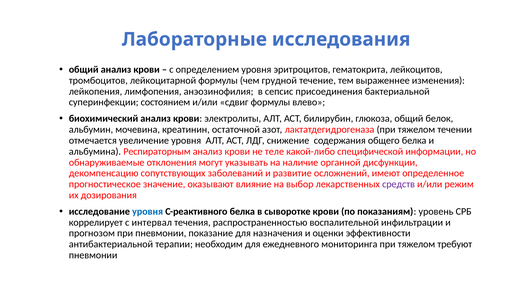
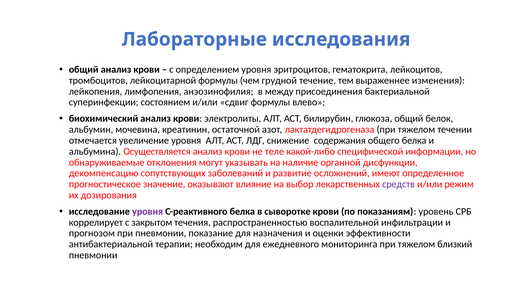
сепсис: сепсис -> между
Респираторным: Респираторным -> Осуществляется
уровня at (148, 212) colour: blue -> purple
интервал: интервал -> закрытом
требуют: требуют -> близкий
